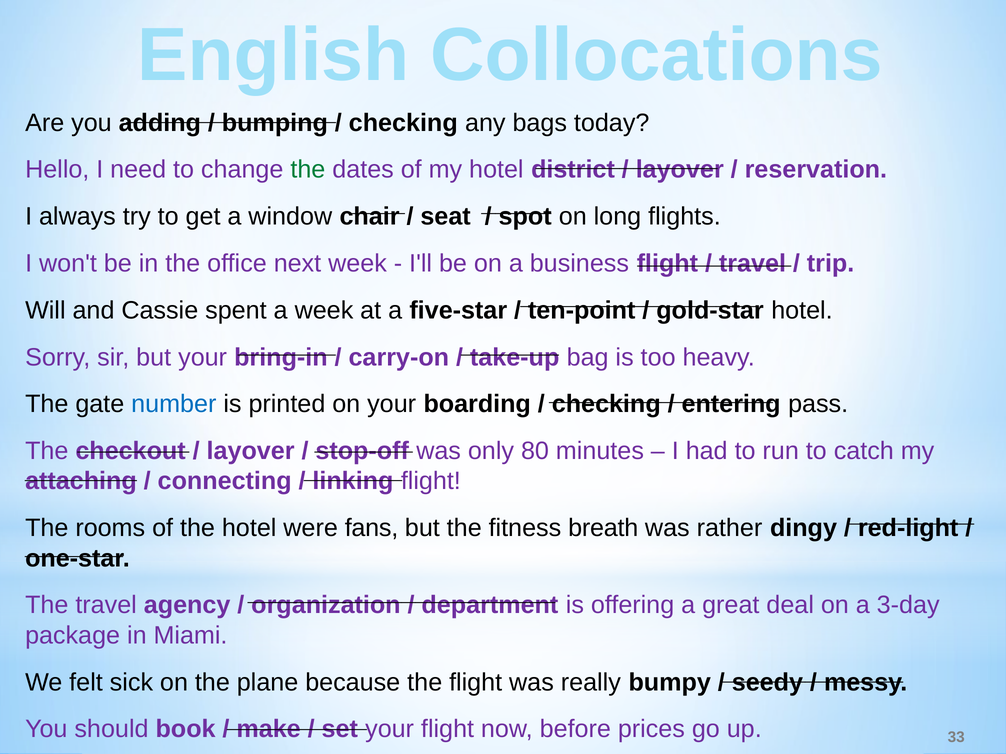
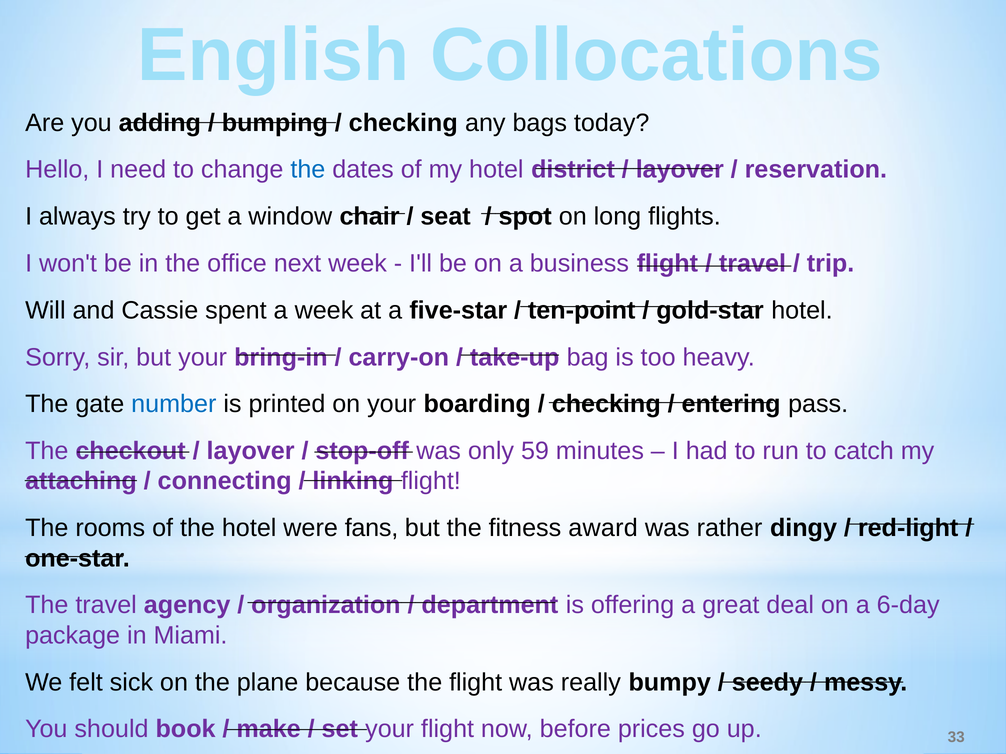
the at (308, 170) colour: green -> blue
80: 80 -> 59
breath: breath -> award
3-day: 3-day -> 6-day
